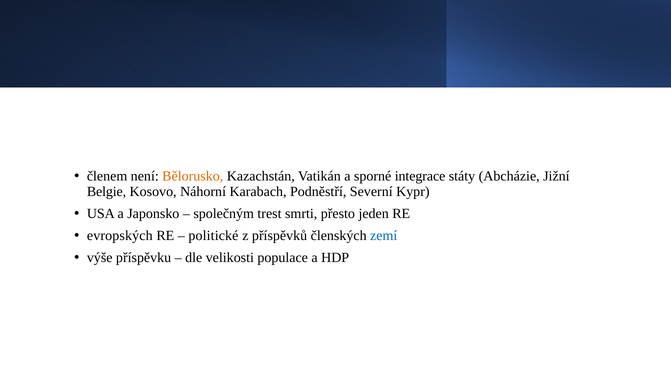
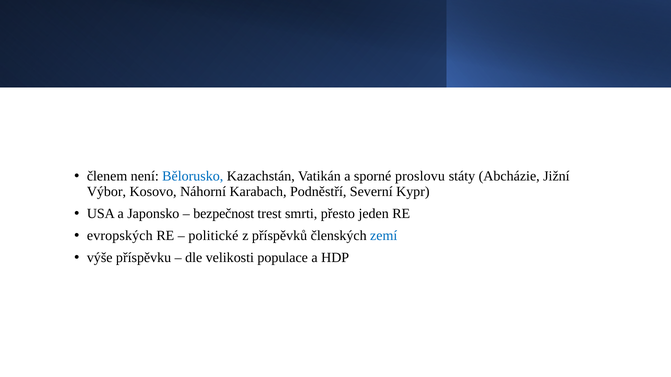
Bělorusko colour: orange -> blue
integrace: integrace -> proslovu
Belgie: Belgie -> Výbor
společným: společným -> bezpečnost
